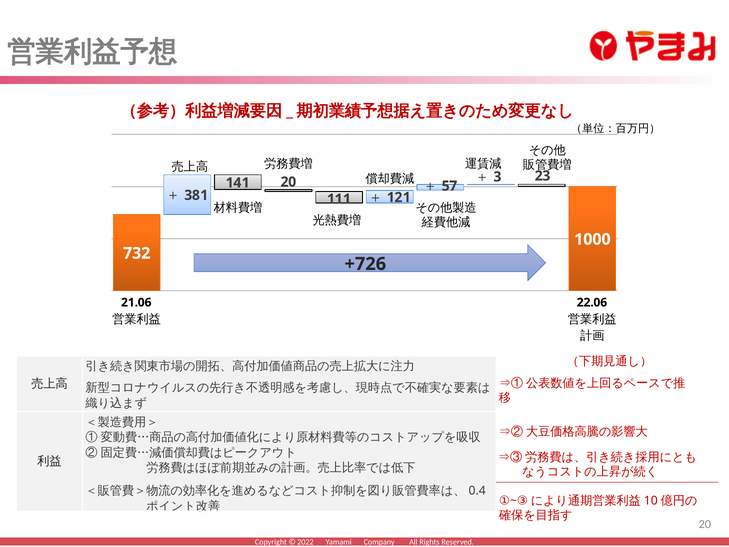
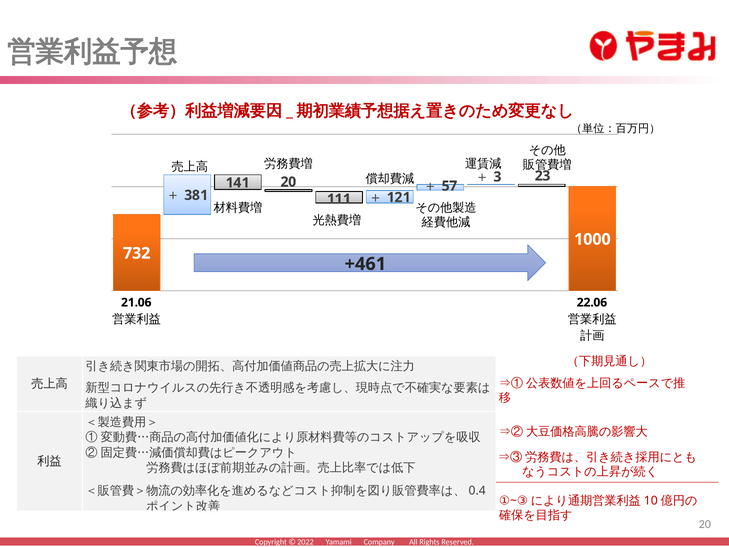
+726: +726 -> +461
